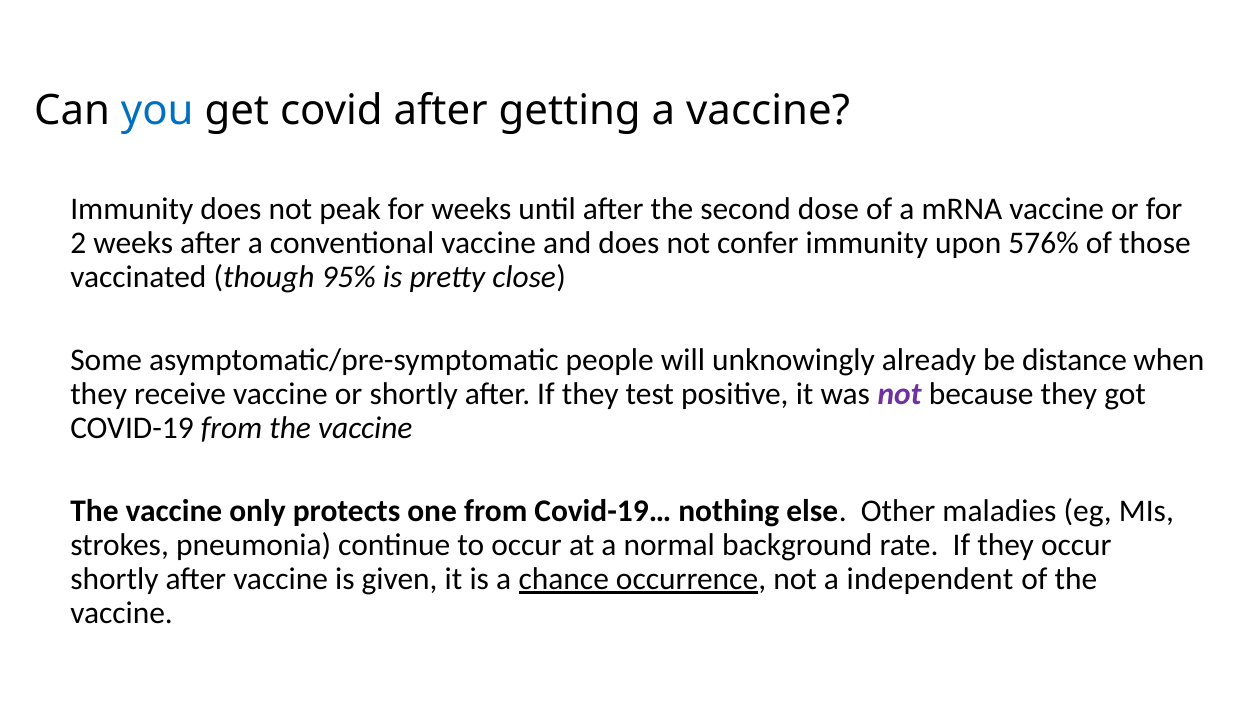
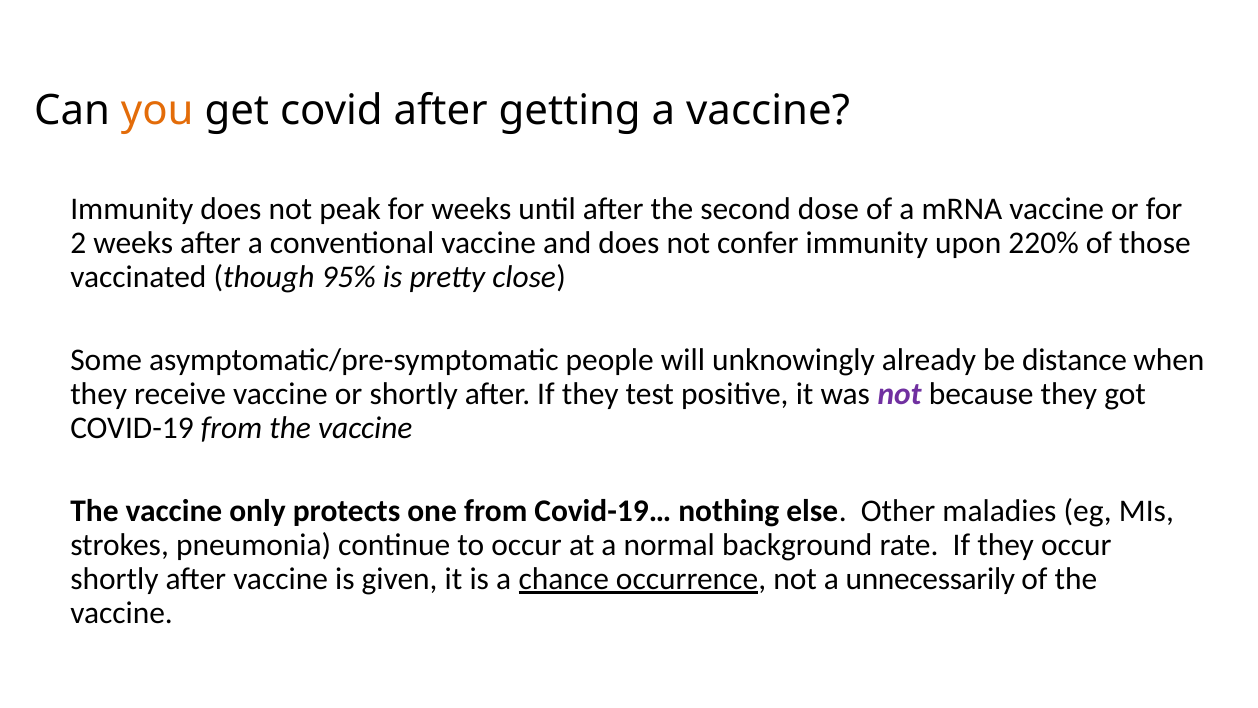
you colour: blue -> orange
576%: 576% -> 220%
independent: independent -> unnecessarily
